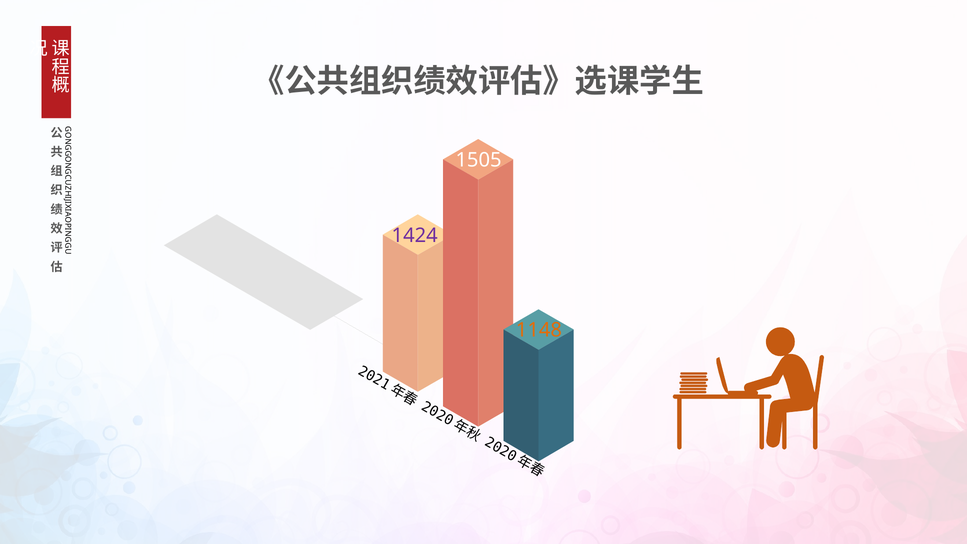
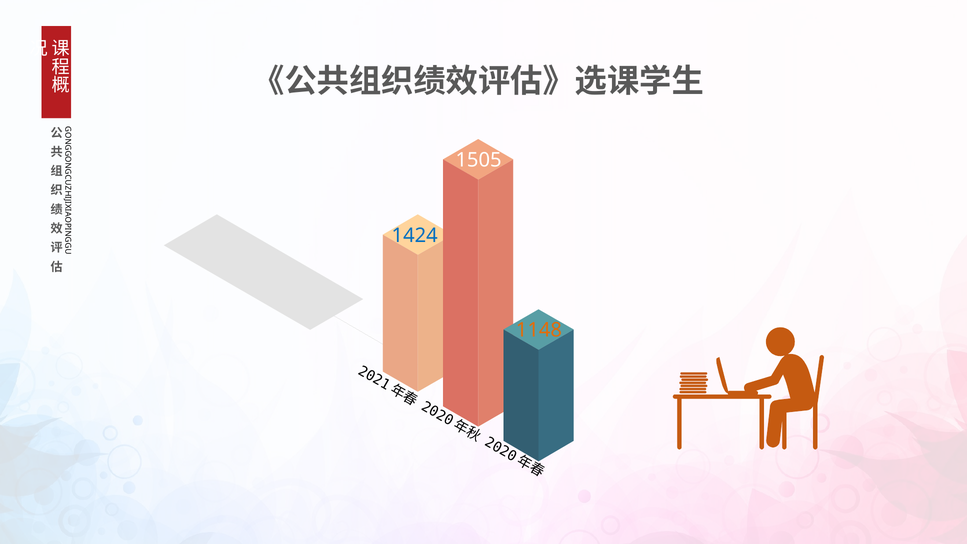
1424 colour: purple -> blue
